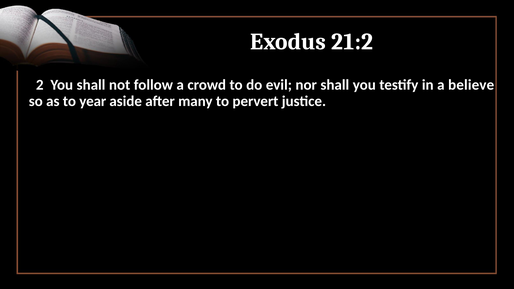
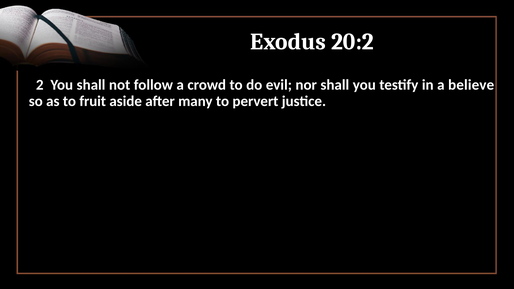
21:2: 21:2 -> 20:2
year: year -> fruit
